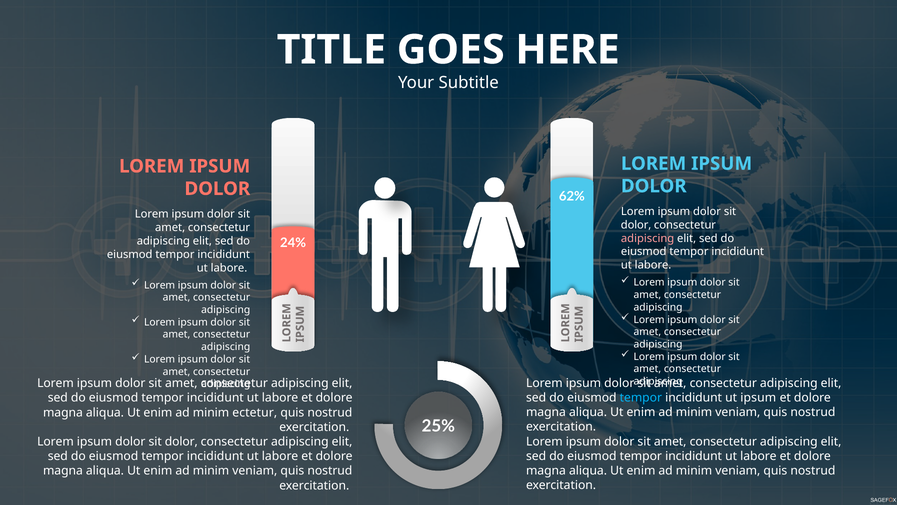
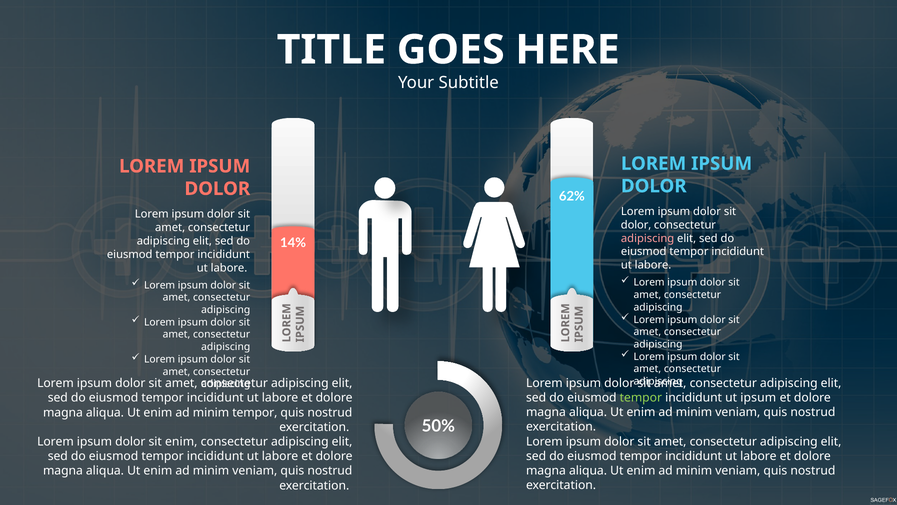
24%: 24% -> 14%
tempor at (641, 397) colour: light blue -> light green
minim ectetur: ectetur -> tempor
25%: 25% -> 50%
dolor at (181, 441): dolor -> enim
